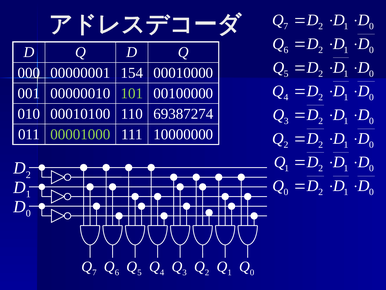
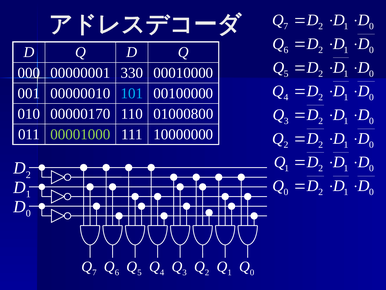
154: 154 -> 330
101 colour: light green -> light blue
00010100: 00010100 -> 00000170
69387274: 69387274 -> 01000800
